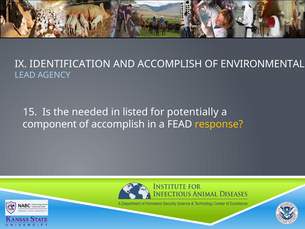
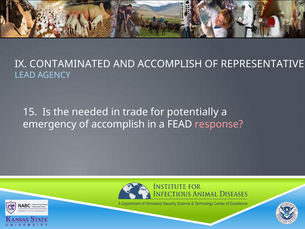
IDENTIFICATION: IDENTIFICATION -> CONTAMINATED
ENVIRONMENTAL: ENVIRONMENTAL -> REPRESENTATIVE
listed: listed -> trade
component: component -> emergency
response colour: yellow -> pink
